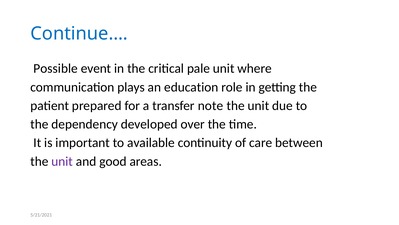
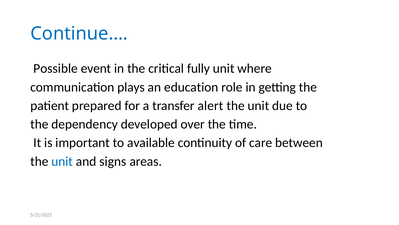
pale: pale -> fully
note: note -> alert
unit at (62, 161) colour: purple -> blue
good: good -> signs
